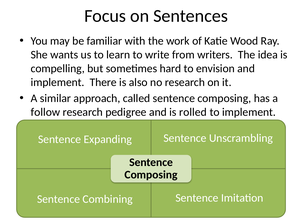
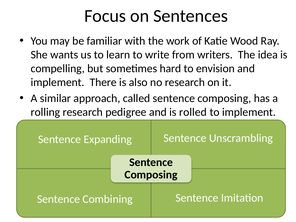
follow: follow -> rolling
